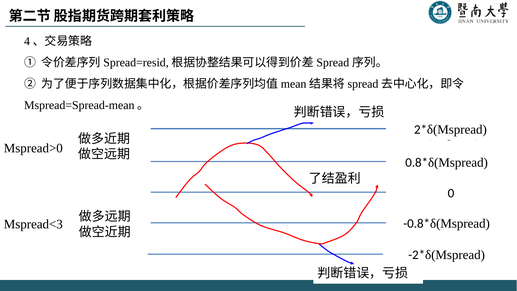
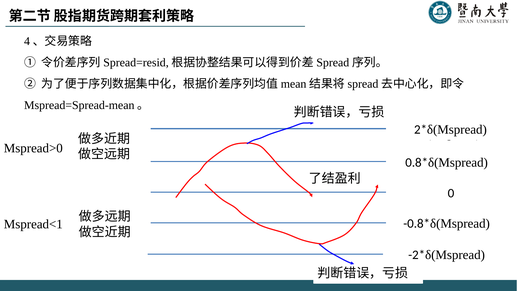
Mspread<3: Mspread<3 -> Mspread<1
